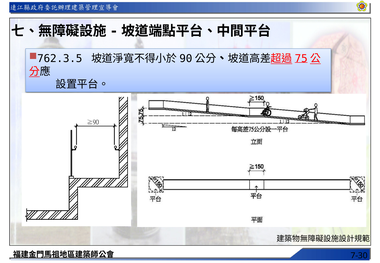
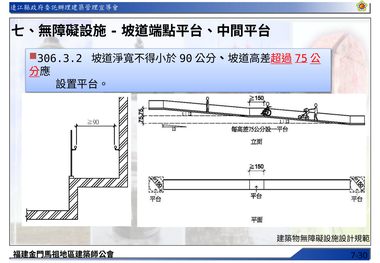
762.3.5: 762.3.5 -> 306.3.2
